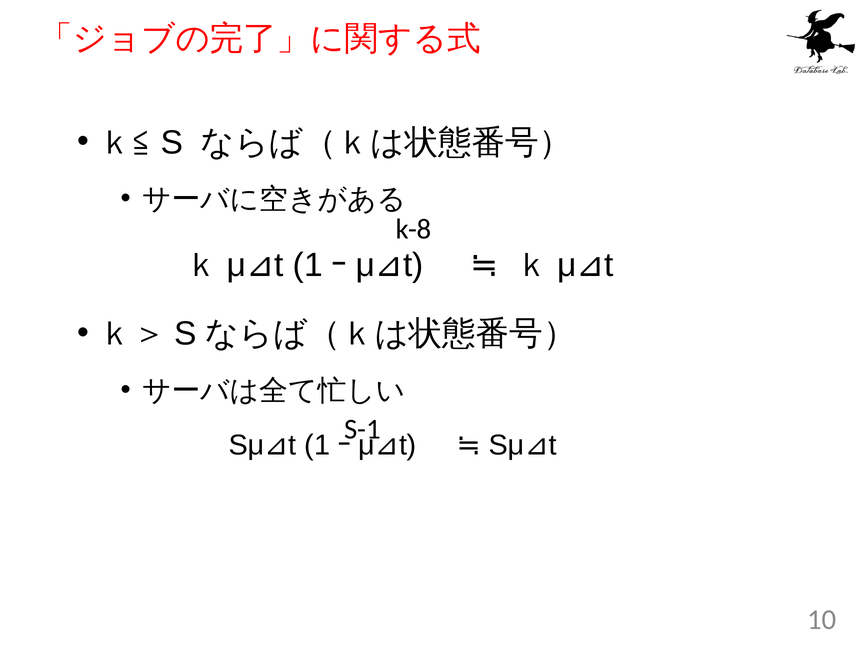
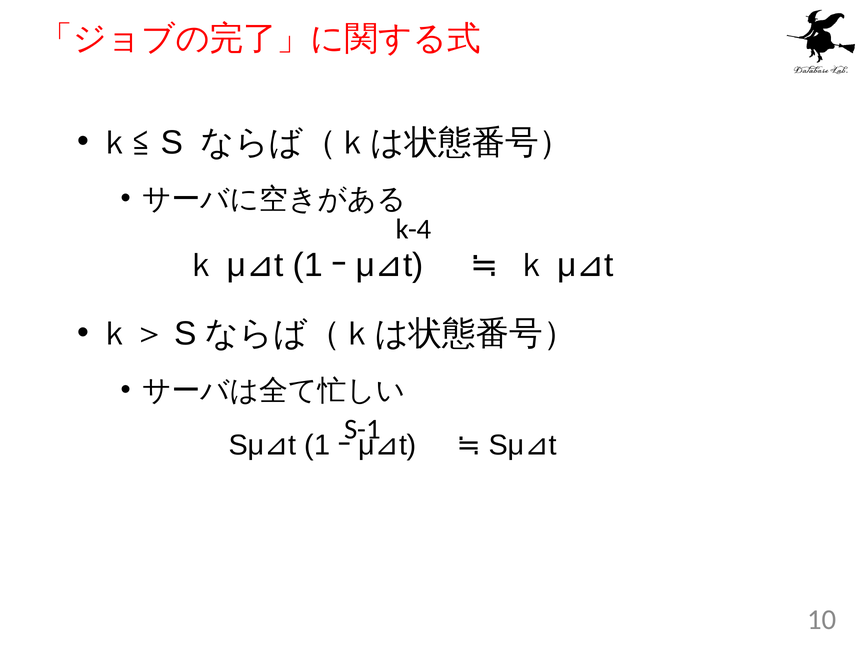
k-8: k-8 -> k-4
